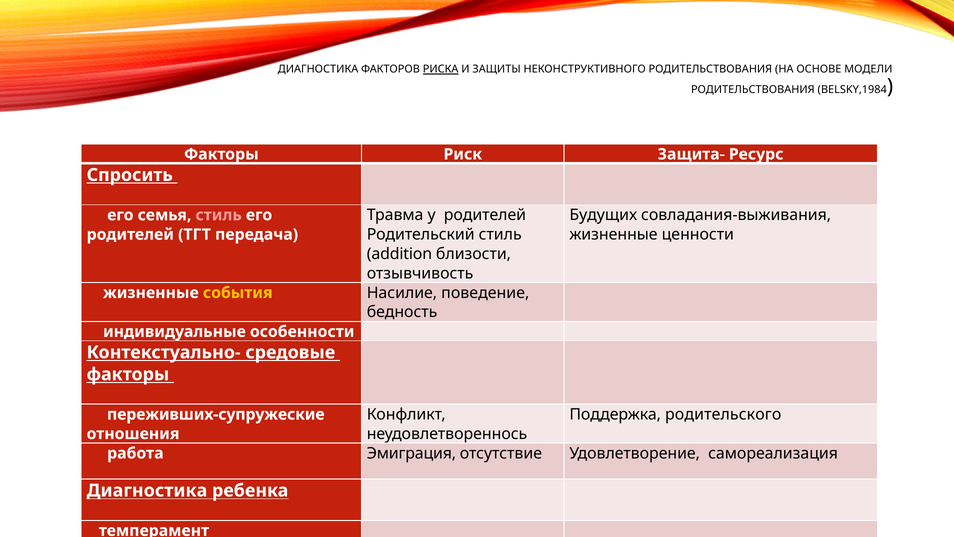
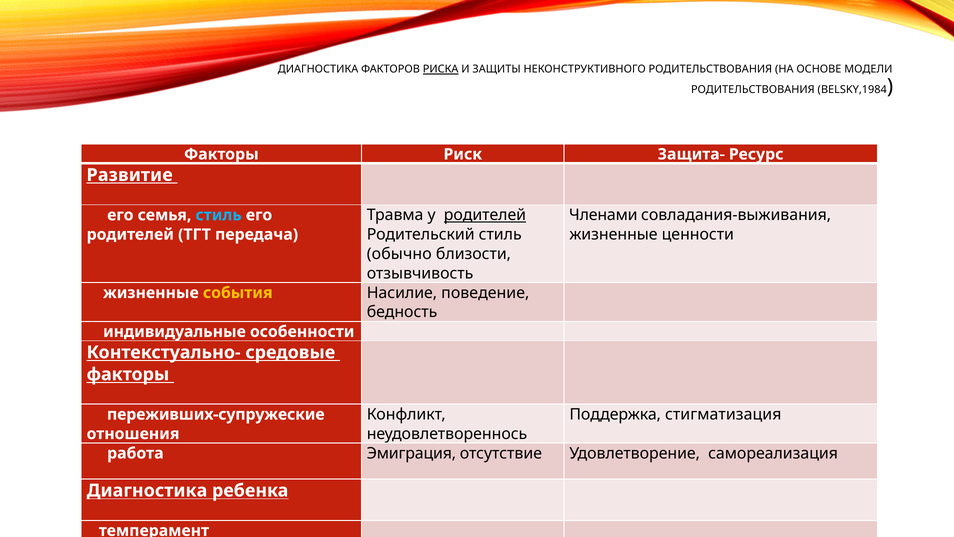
Спросить: Спросить -> Развитие
родителей at (485, 215) underline: none -> present
Будущих: Будущих -> Членами
стиль at (219, 215) colour: pink -> light blue
addition: addition -> обычно
родительского: родительского -> стигматизация
